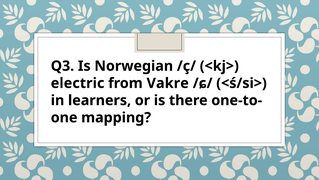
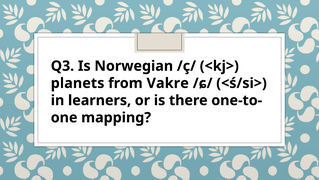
electric: electric -> planets
